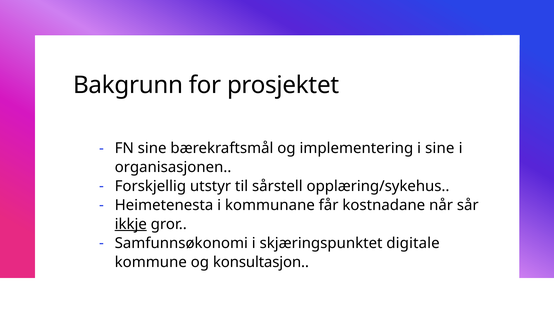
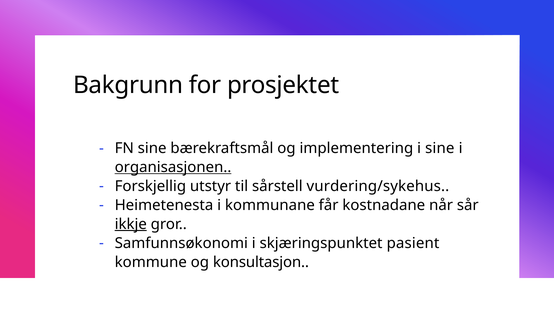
organisasjonen underline: none -> present
opplæring/sykehus: opplæring/sykehus -> vurdering/sykehus
digitale: digitale -> pasient
